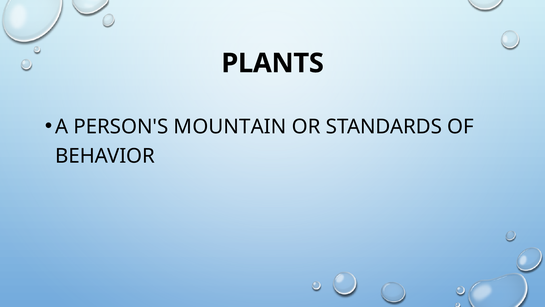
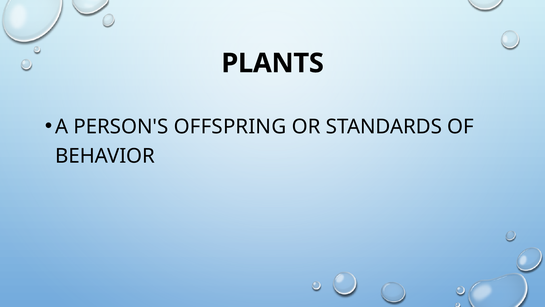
MOUNTAIN: MOUNTAIN -> OFFSPRING
